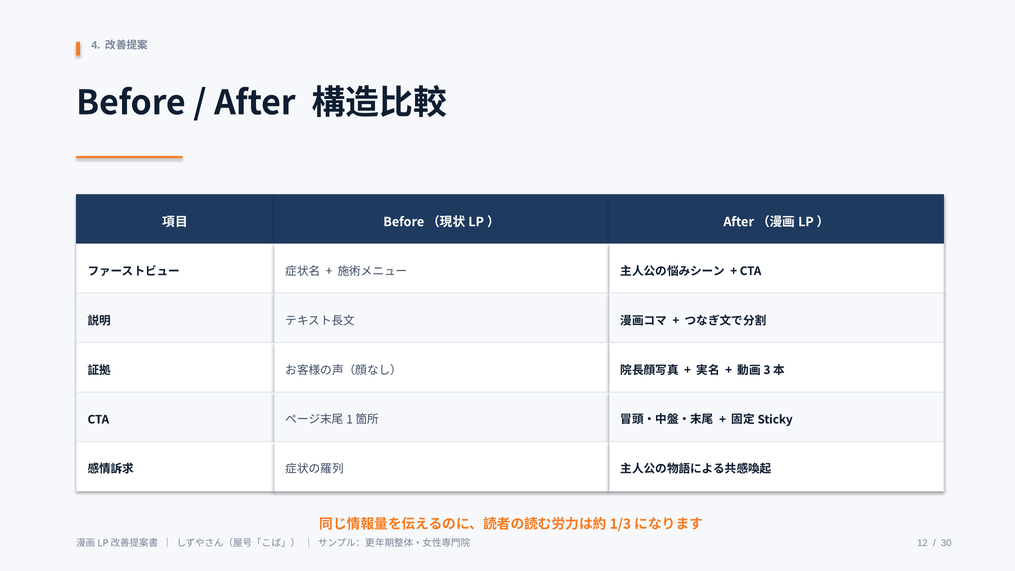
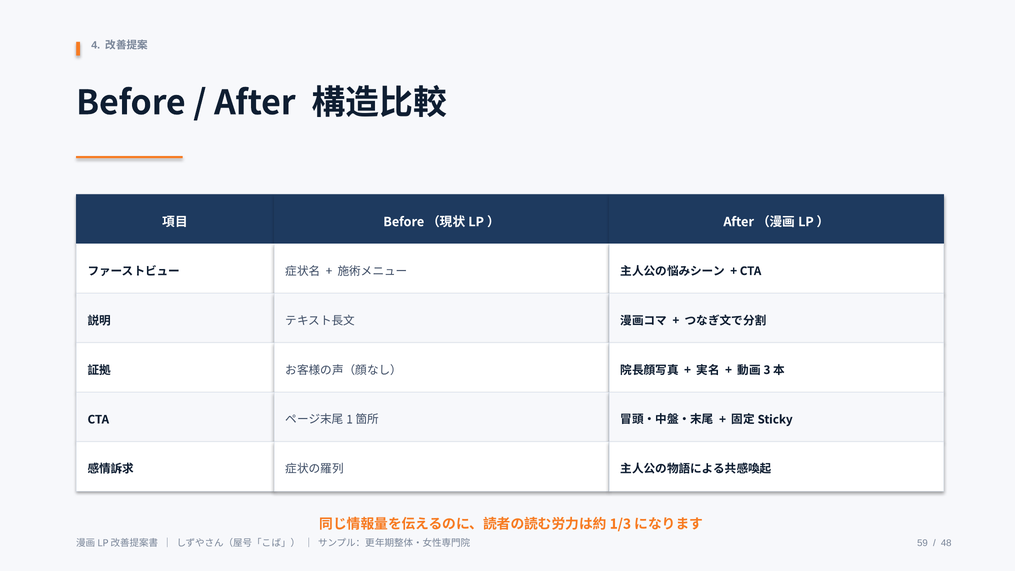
12: 12 -> 59
30: 30 -> 48
